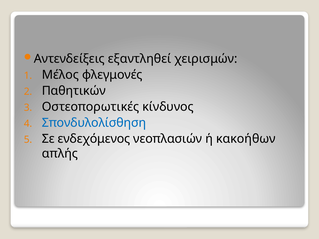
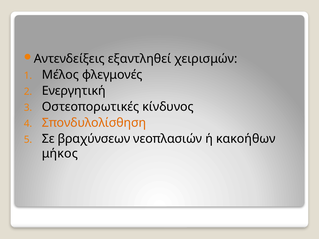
Παθητικών: Παθητικών -> Ενεργητική
Σπονδυλολίσθηση colour: blue -> orange
ενδεχόμενος: ενδεχόμενος -> βραχύνσεων
απλής: απλής -> μήκος
